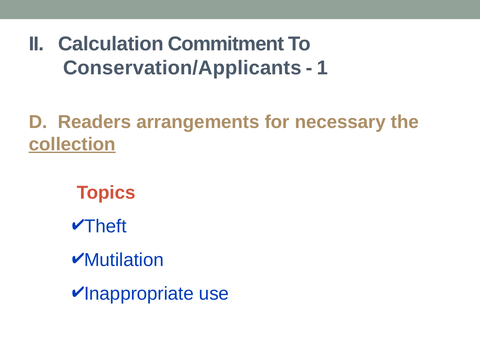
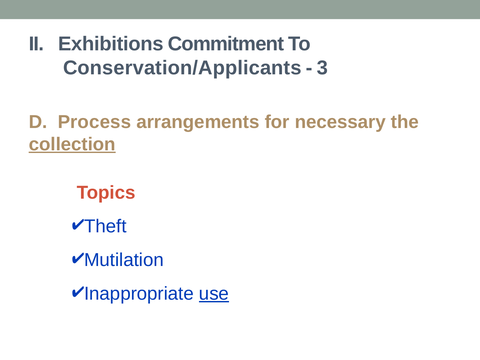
Calculation: Calculation -> Exhibitions
1: 1 -> 3
Readers: Readers -> Process
use underline: none -> present
